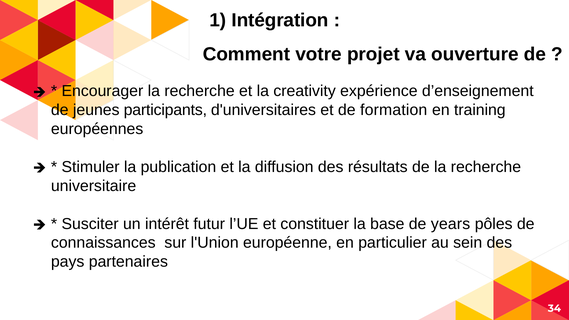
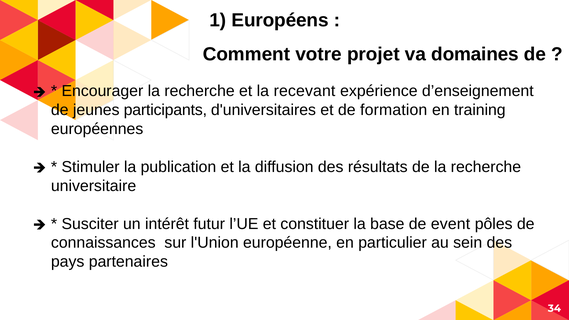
Intégration: Intégration -> Européens
ouverture: ouverture -> domaines
creativity: creativity -> recevant
years: years -> event
